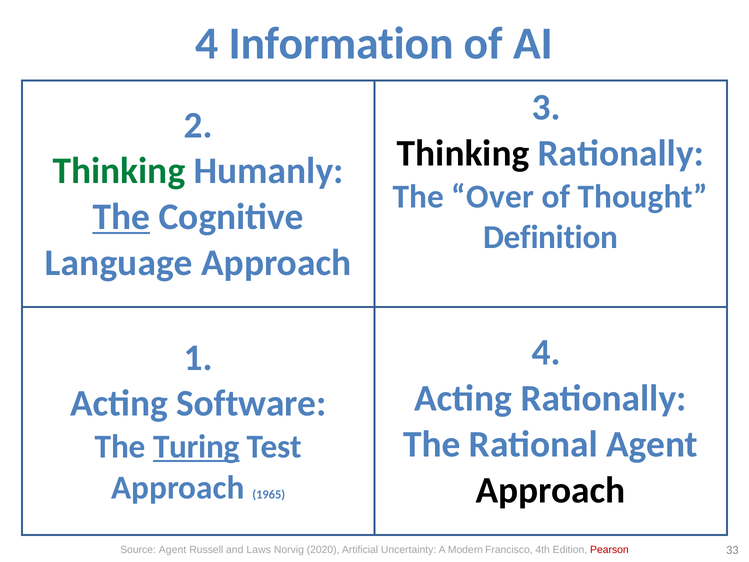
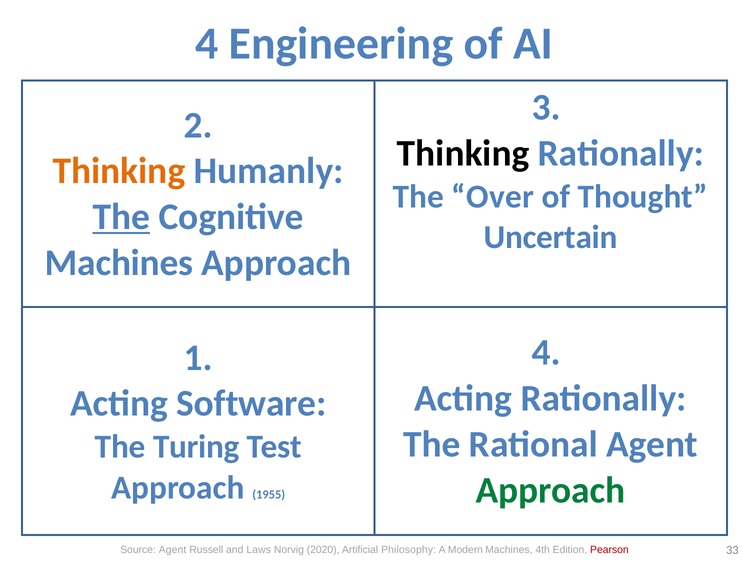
Information: Information -> Engineering
Thinking at (119, 171) colour: green -> orange
Definition: Definition -> Uncertain
Language at (119, 263): Language -> Machines
Turing underline: present -> none
1965: 1965 -> 1955
Approach at (551, 490) colour: black -> green
Uncertainty: Uncertainty -> Philosophy
Modern Francisco: Francisco -> Machines
